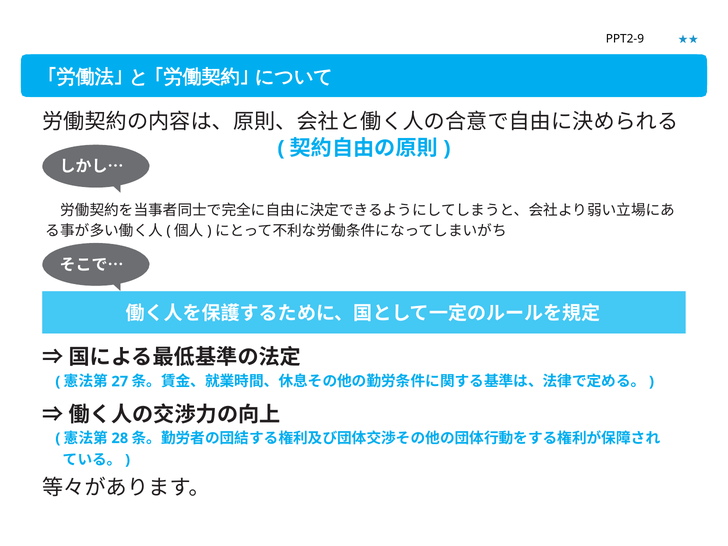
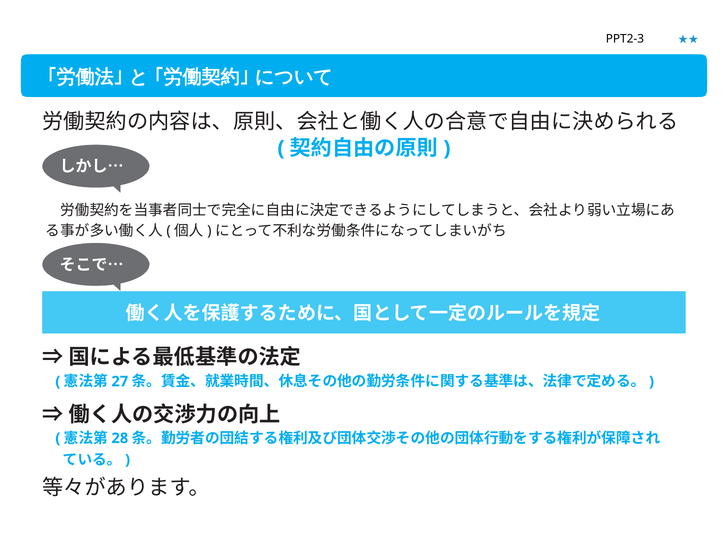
PPT2-9: PPT2-9 -> PPT2-3
